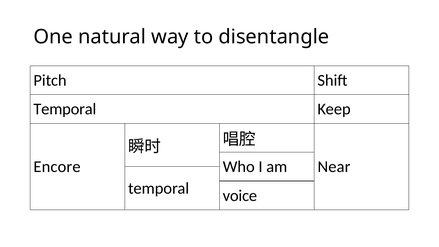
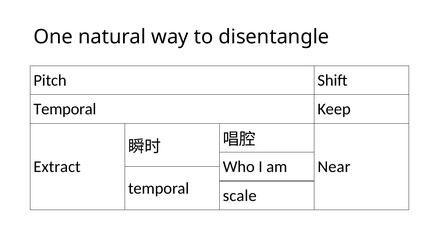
Encore: Encore -> Extract
voice: voice -> scale
